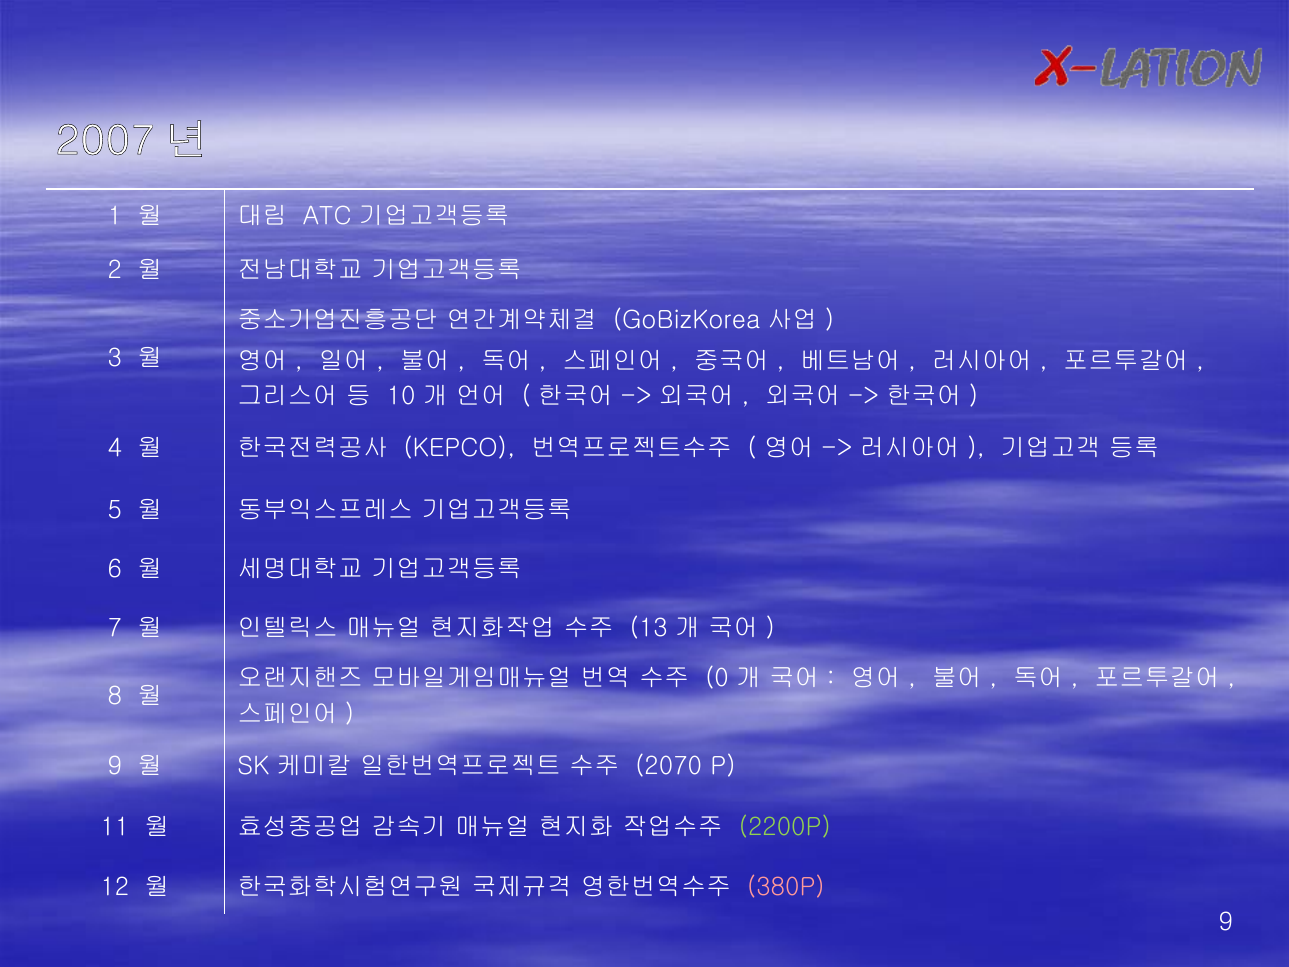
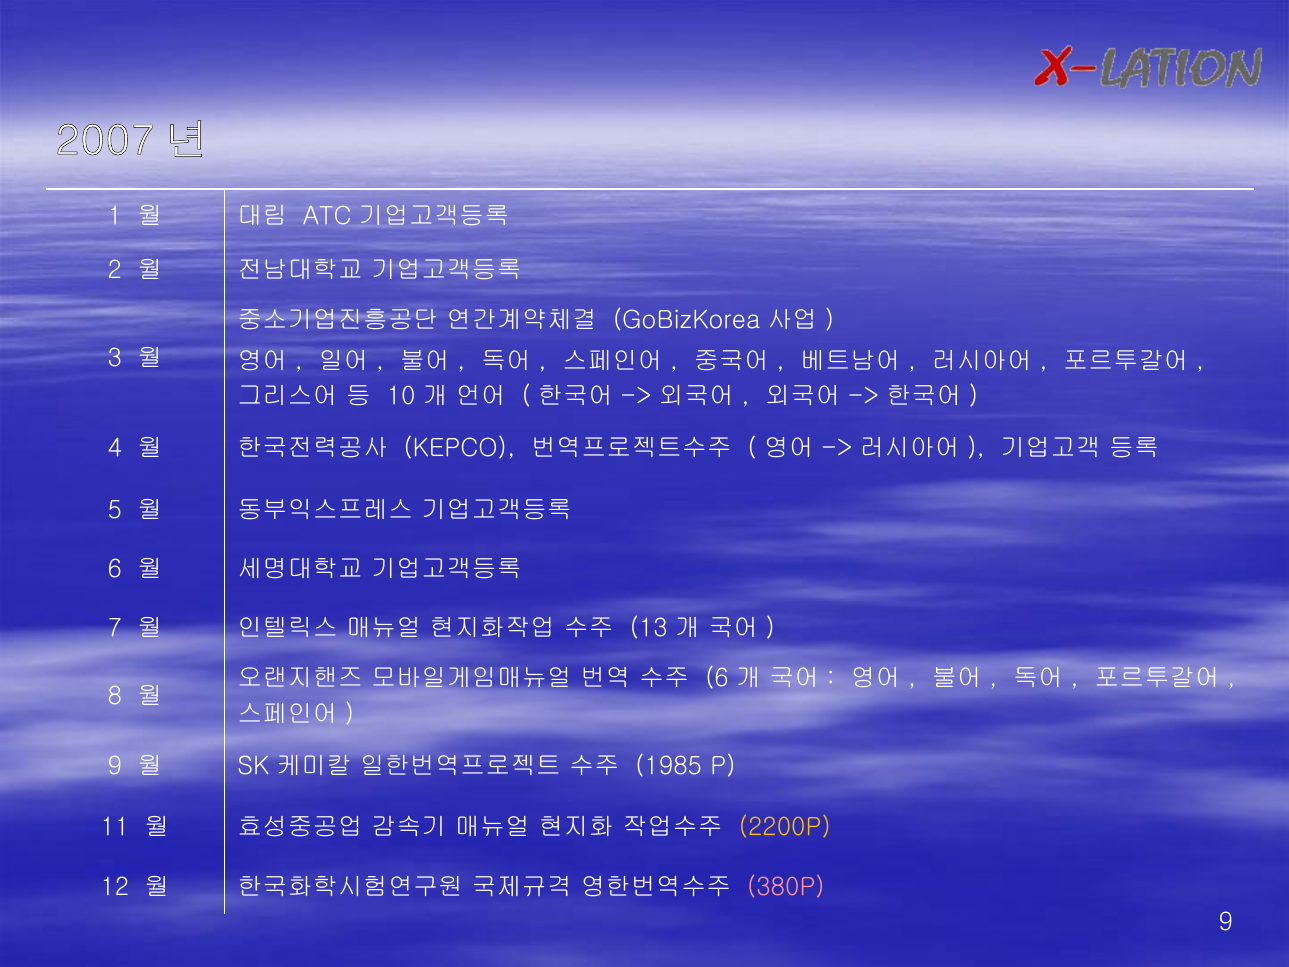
0 at (717, 678): 0 -> 6
2070: 2070 -> 1985
2200P colour: light green -> yellow
